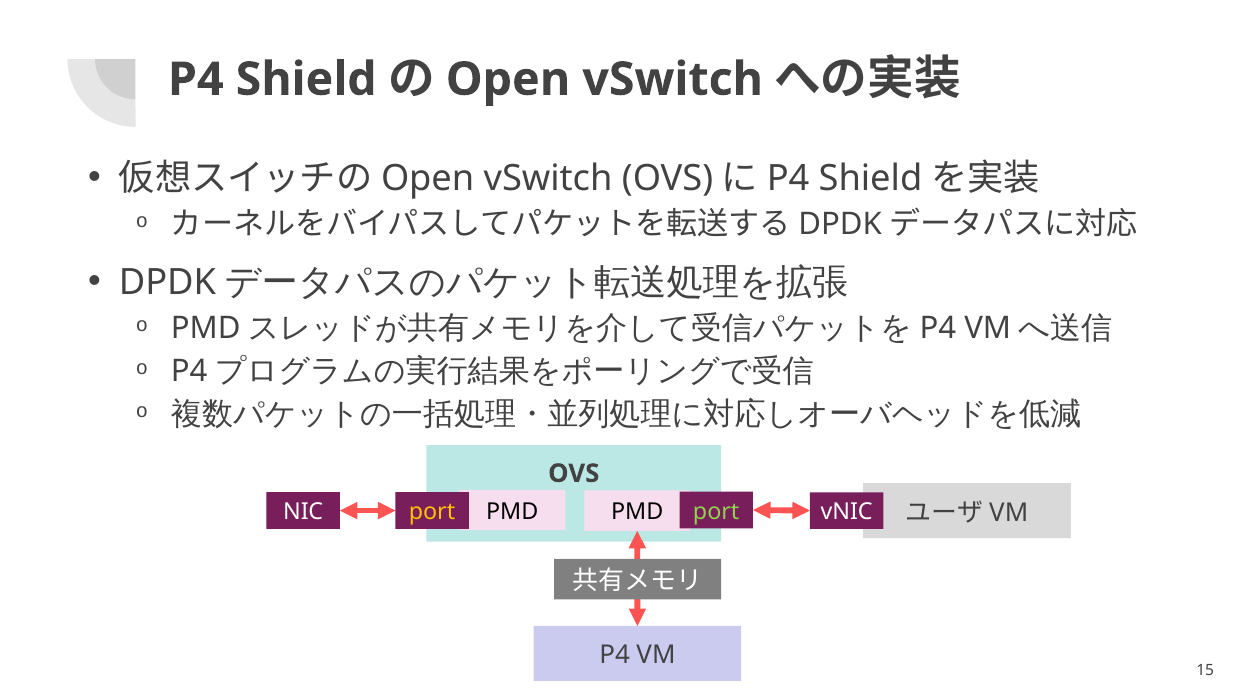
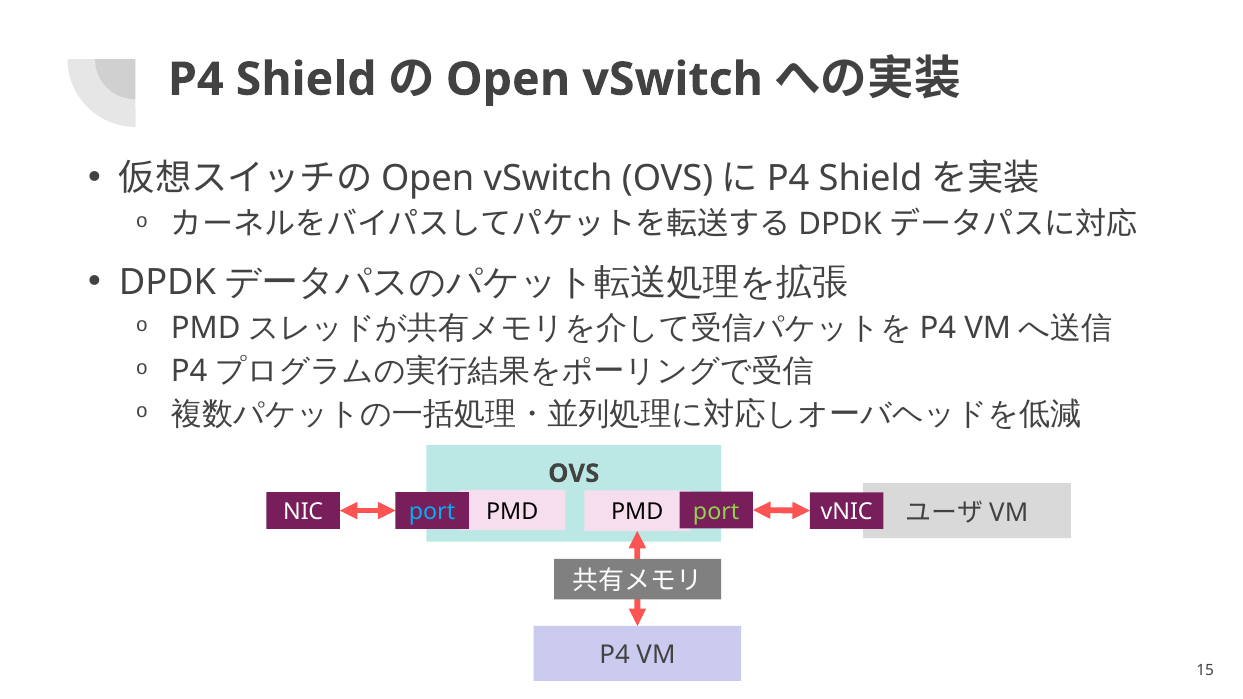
port at (432, 512) colour: yellow -> light blue
